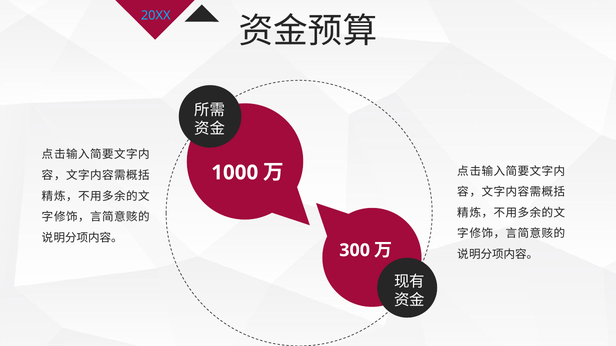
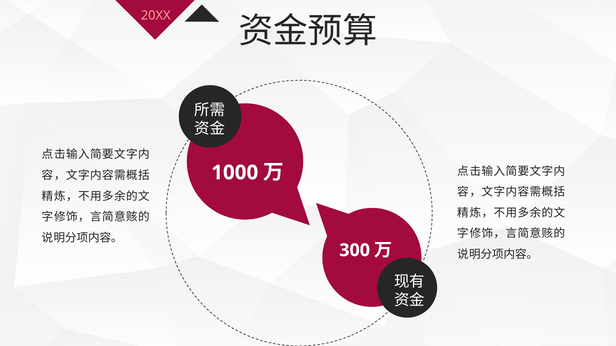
20XX colour: light blue -> pink
